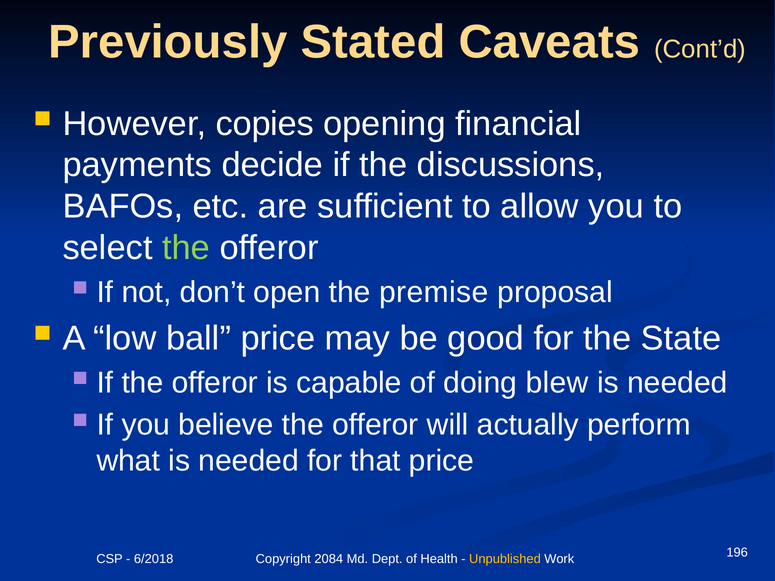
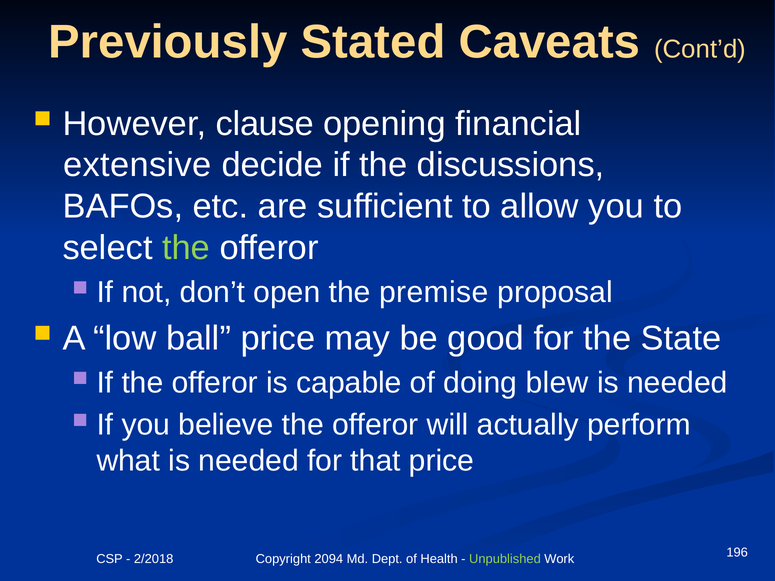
copies: copies -> clause
payments: payments -> extensive
6/2018: 6/2018 -> 2/2018
2084: 2084 -> 2094
Unpublished colour: yellow -> light green
